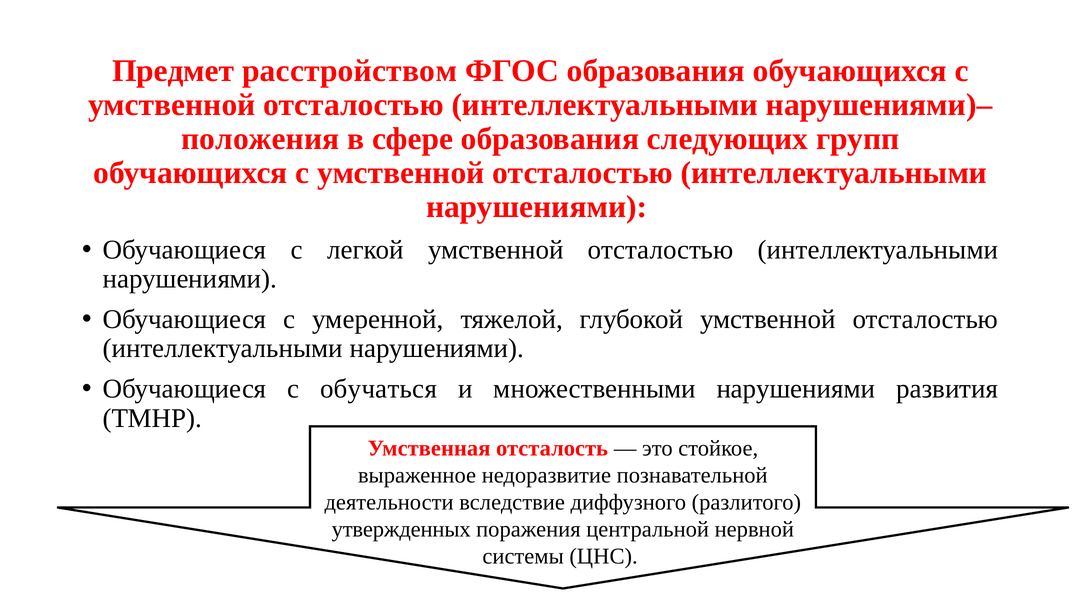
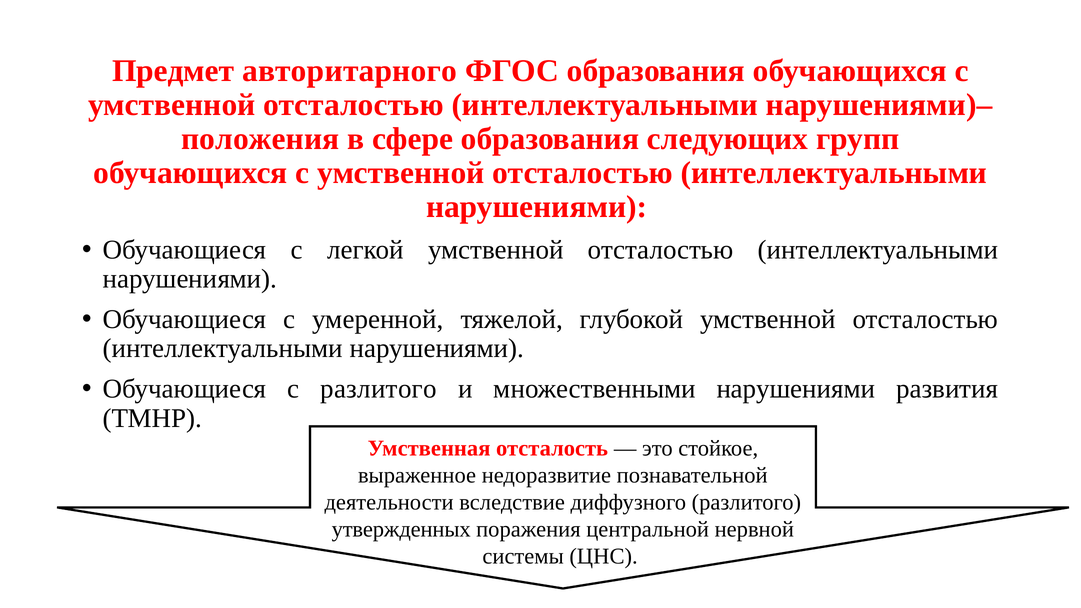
расстройством: расстройством -> авторитарного
с обучаться: обучаться -> разлитого
